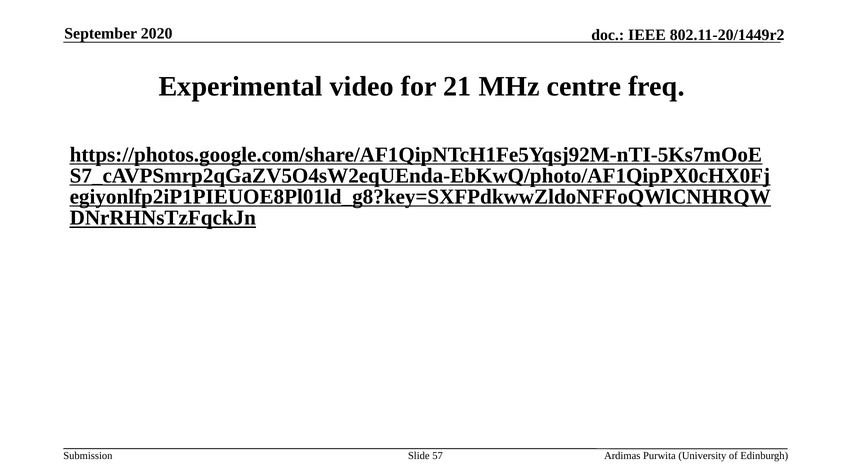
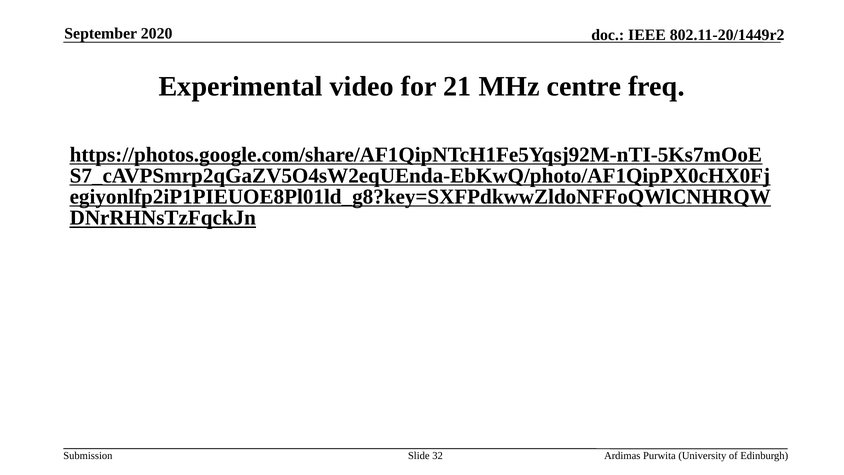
57: 57 -> 32
